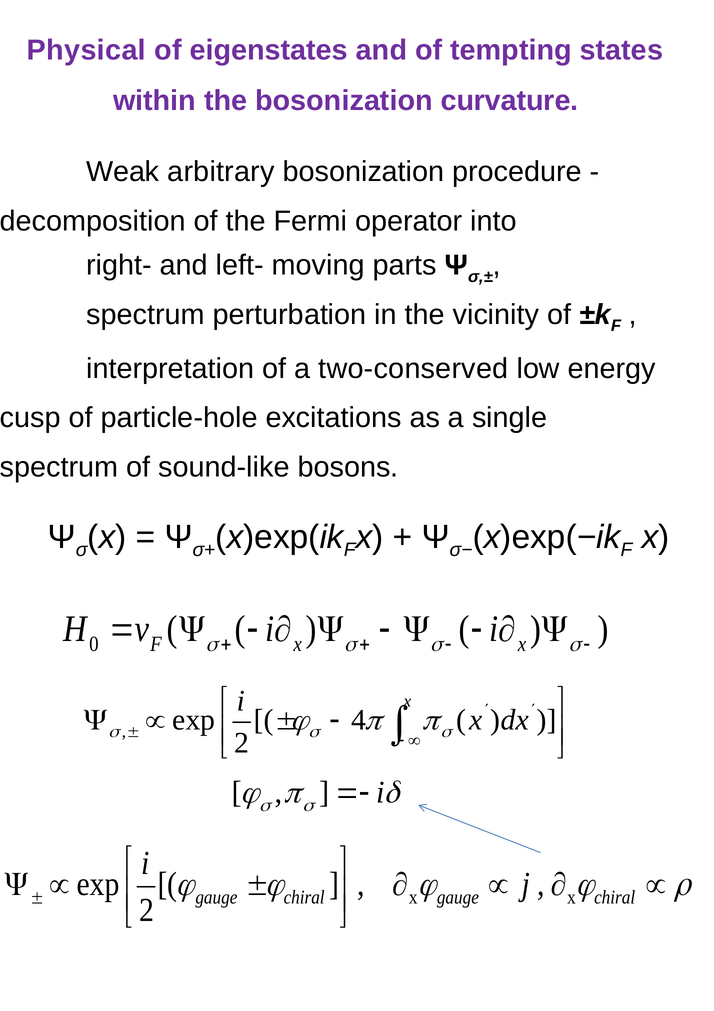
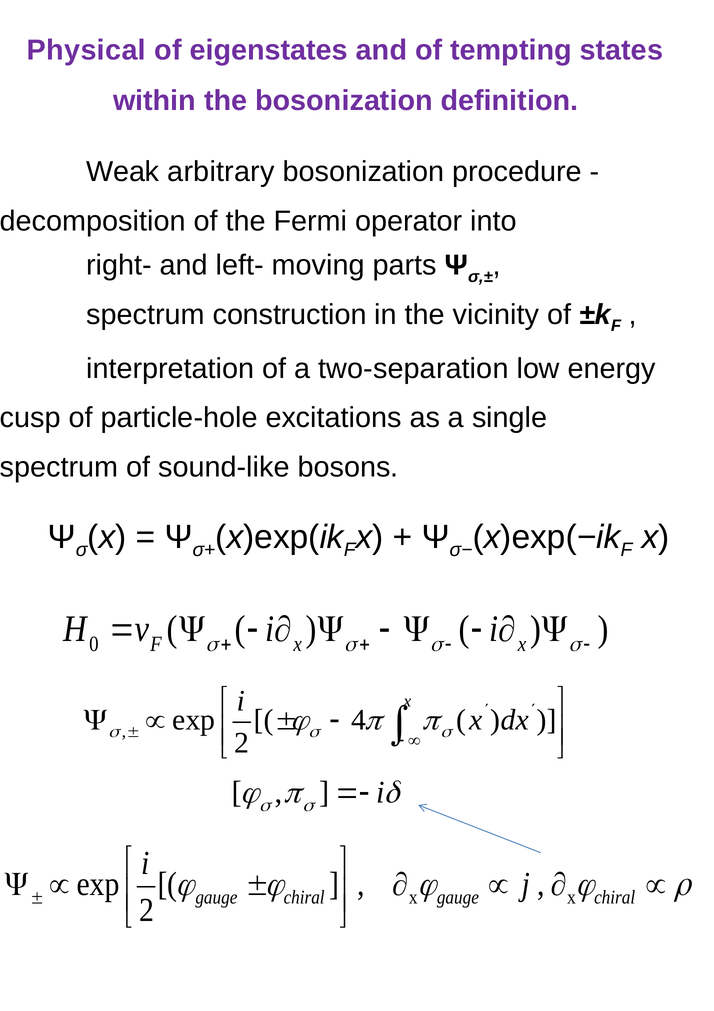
curvature: curvature -> definition
perturbation: perturbation -> construction
two-conserved: two-conserved -> two-separation
